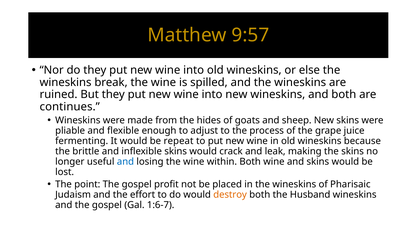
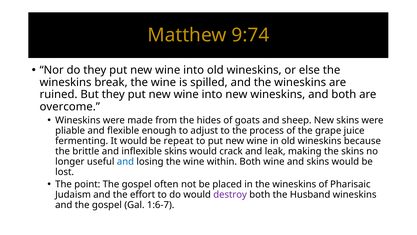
9:57: 9:57 -> 9:74
continues: continues -> overcome
profit: profit -> often
destroy colour: orange -> purple
